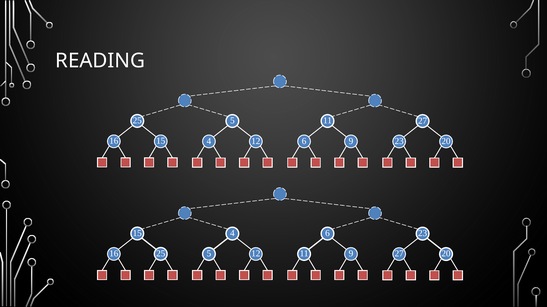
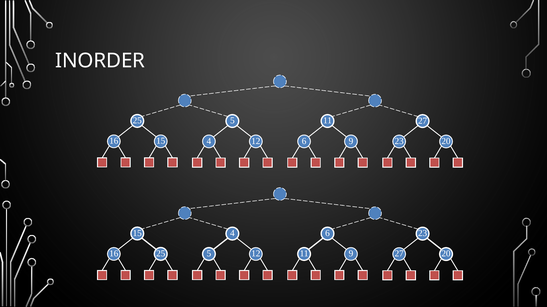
READING: READING -> INORDER
